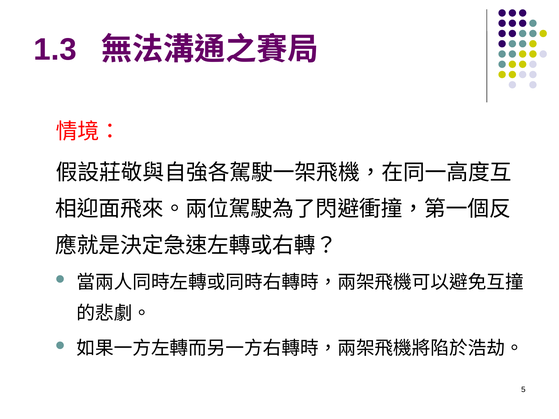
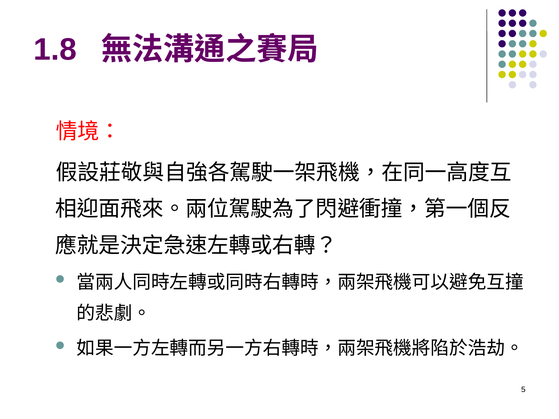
1.3: 1.3 -> 1.8
